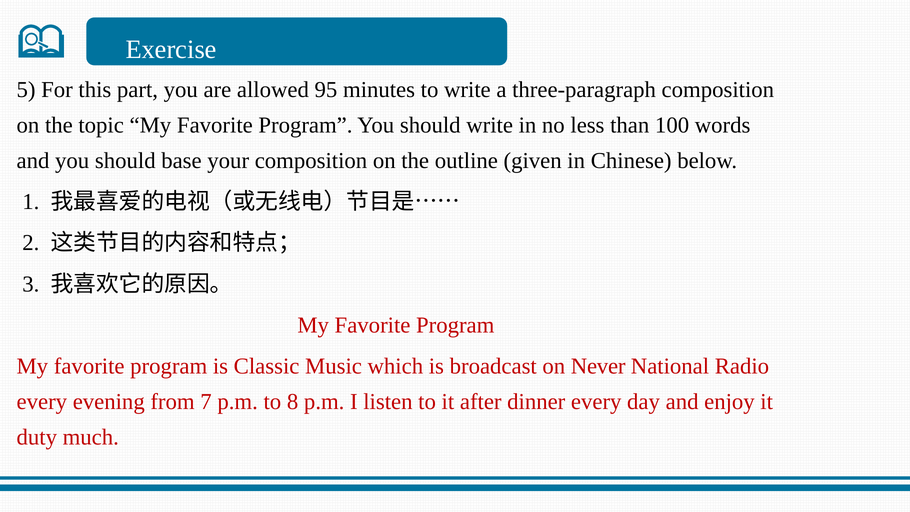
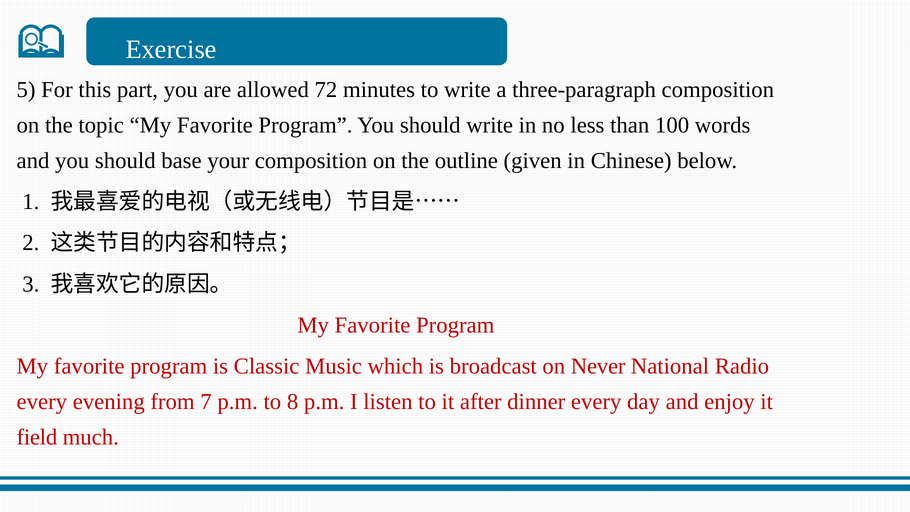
95: 95 -> 72
duty: duty -> field
